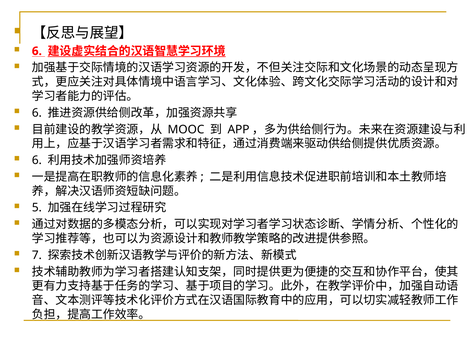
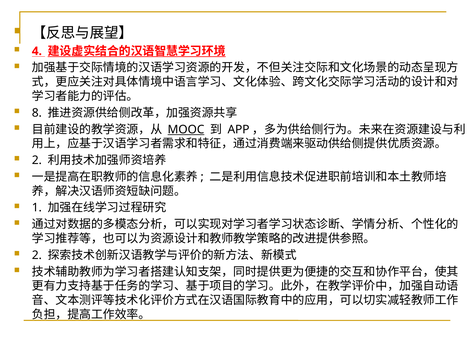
6 at (37, 51): 6 -> 4
6 at (37, 113): 6 -> 8
MOOC underline: none -> present
6 at (37, 160): 6 -> 2
5: 5 -> 1
7 at (37, 255): 7 -> 2
